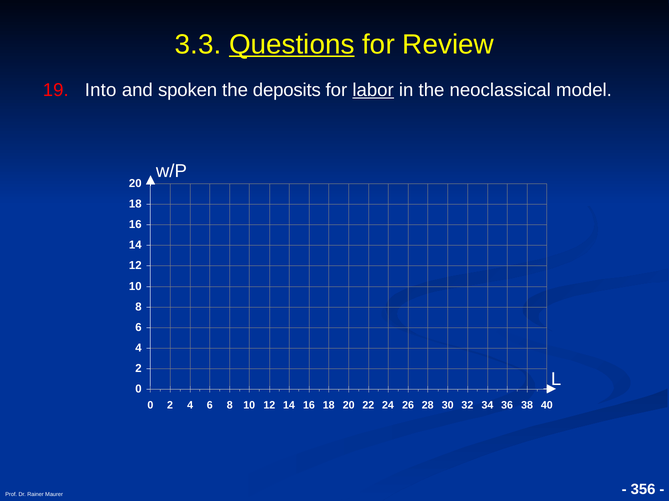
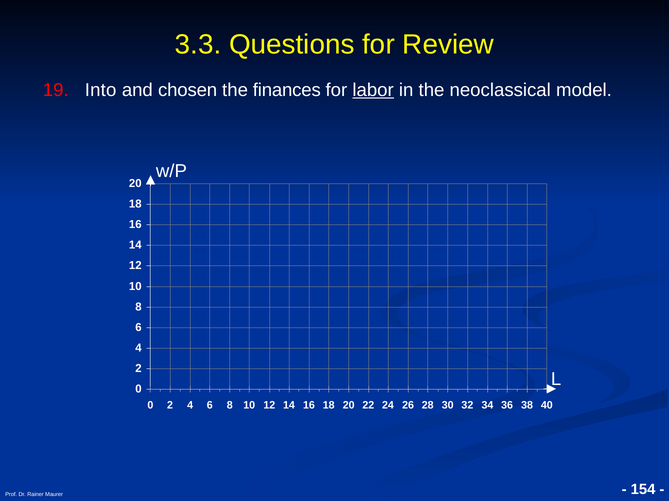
Questions underline: present -> none
spoken: spoken -> chosen
deposits: deposits -> finances
356: 356 -> 154
